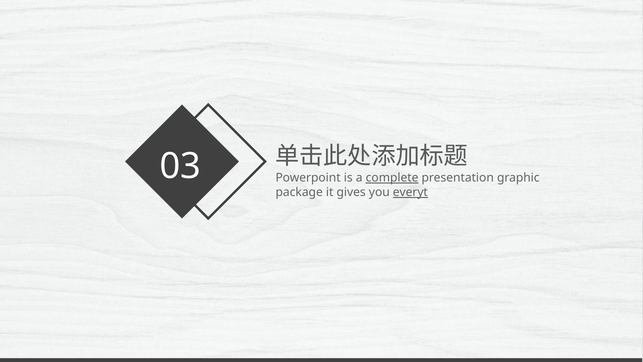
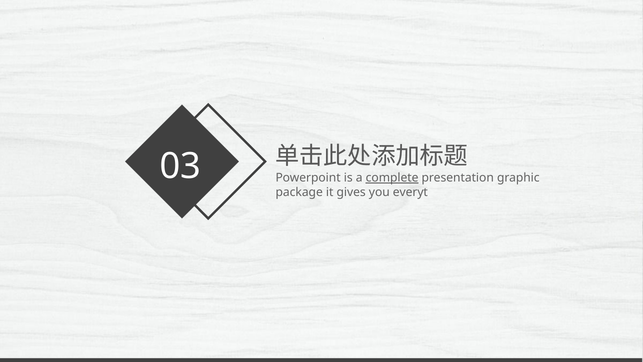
everyt underline: present -> none
